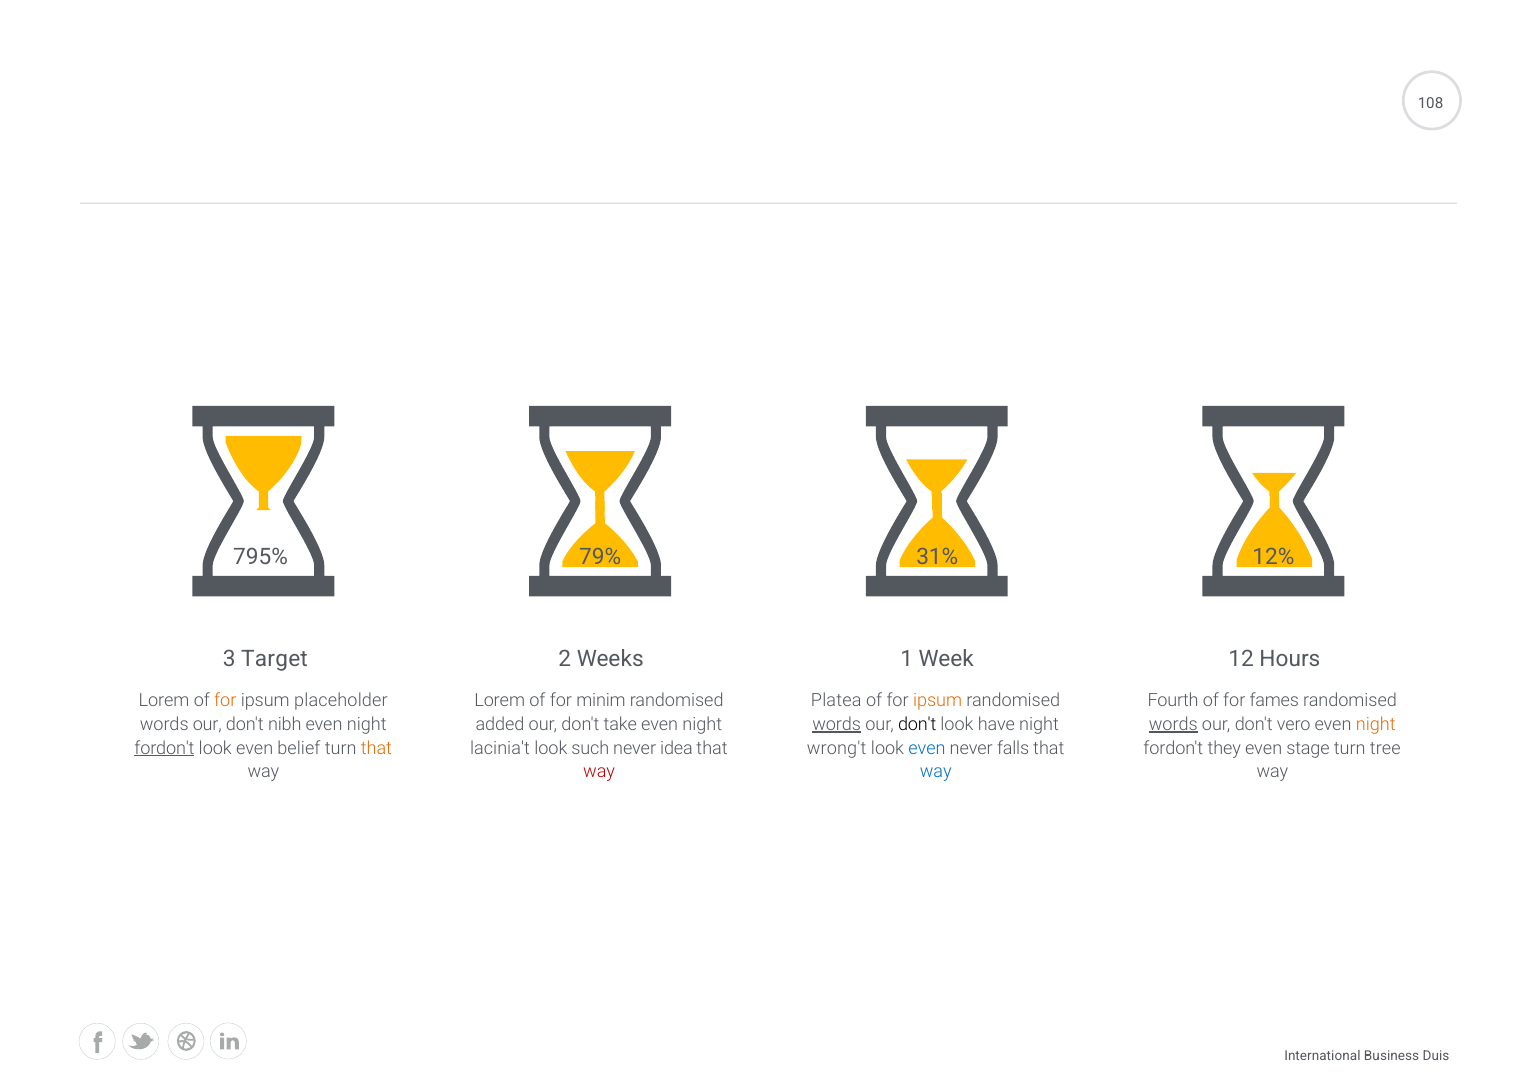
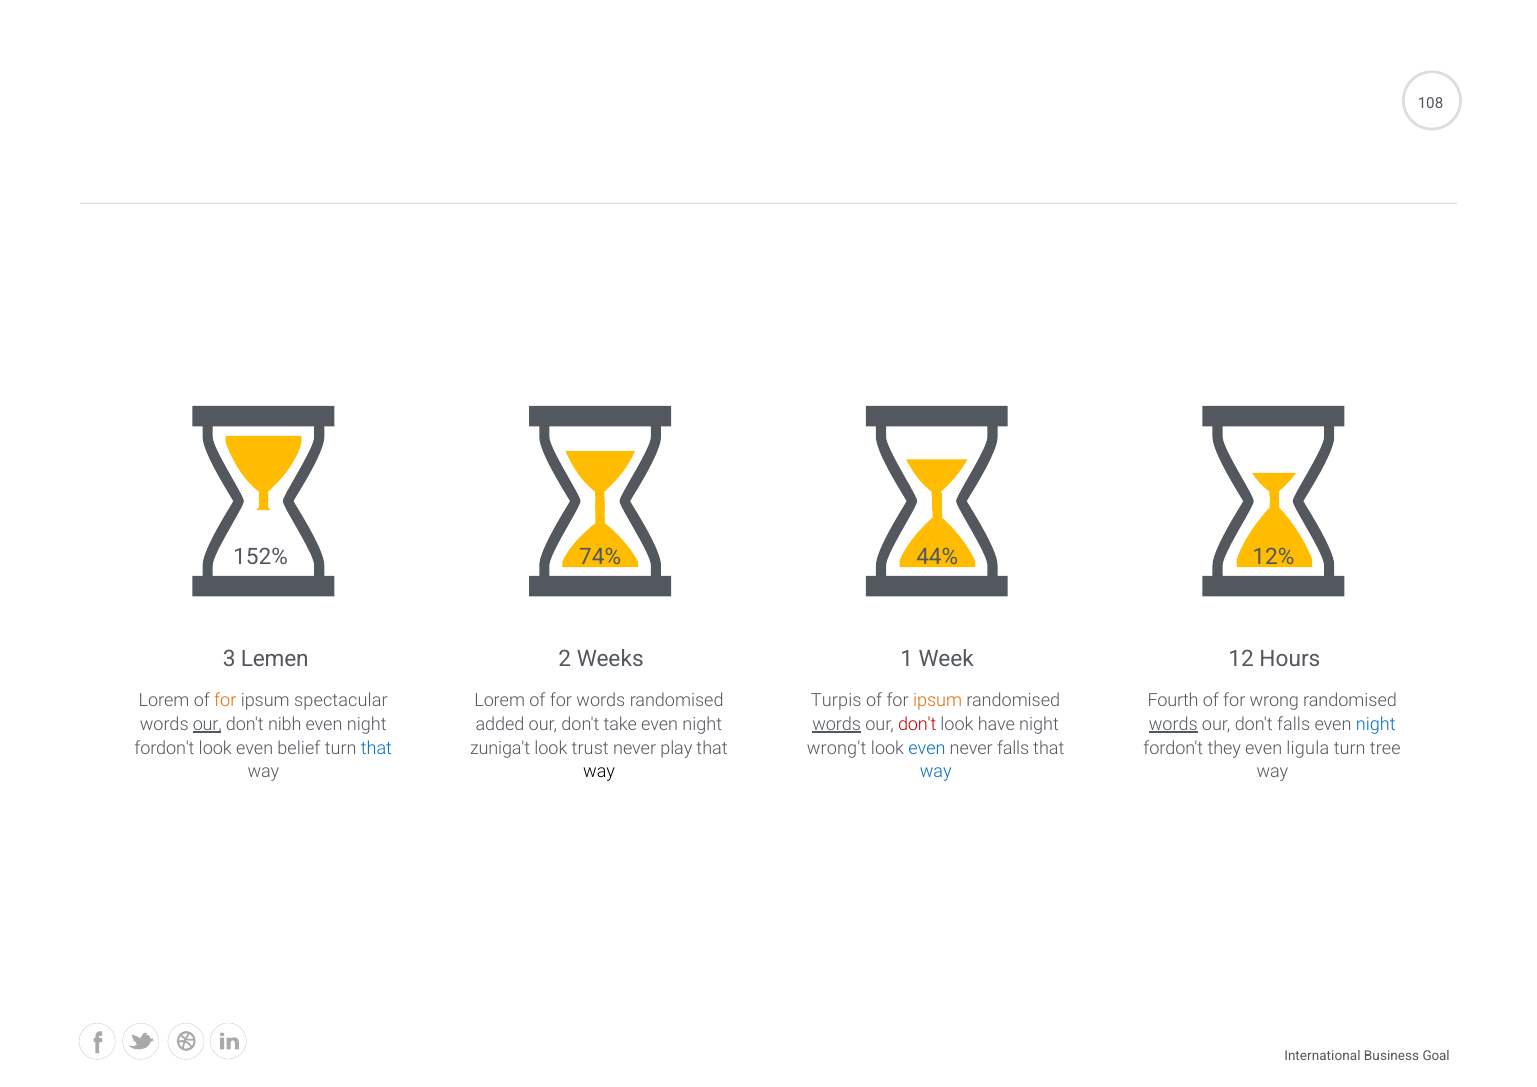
795%: 795% -> 152%
79%: 79% -> 74%
31%: 31% -> 44%
Target: Target -> Lemen
placeholder: placeholder -> spectacular
for minim: minim -> words
Platea: Platea -> Turpis
fames: fames -> wrong
our at (207, 724) underline: none -> present
don't at (917, 724) colour: black -> red
don't vero: vero -> falls
night at (1376, 724) colour: orange -> blue
fordon't at (164, 748) underline: present -> none
that at (376, 748) colour: orange -> blue
lacinia't: lacinia't -> zuniga't
such: such -> trust
idea: idea -> play
stage: stage -> ligula
way at (599, 772) colour: red -> black
Duis: Duis -> Goal
